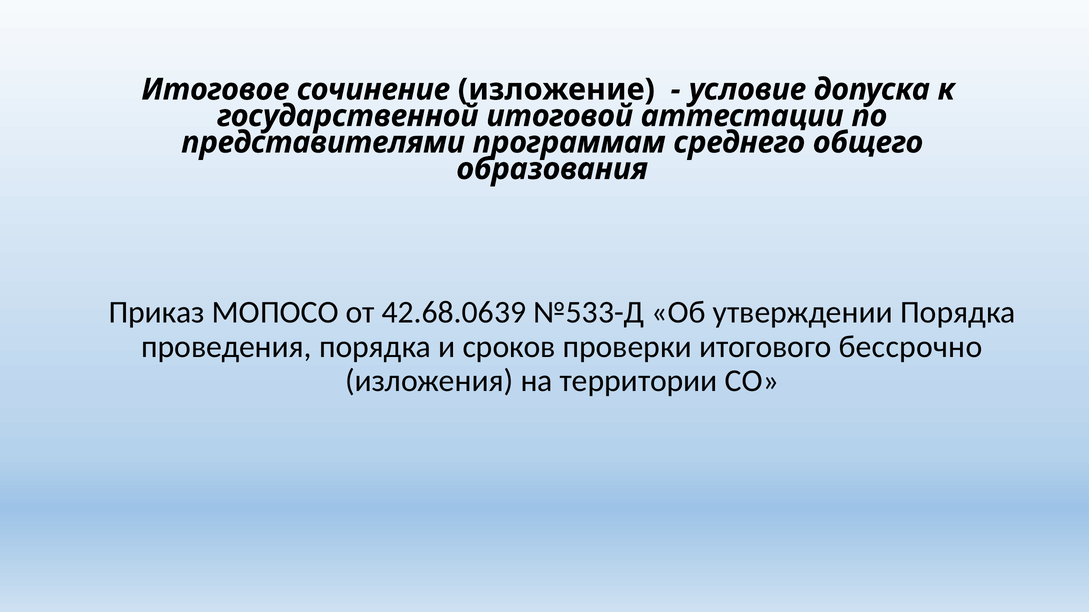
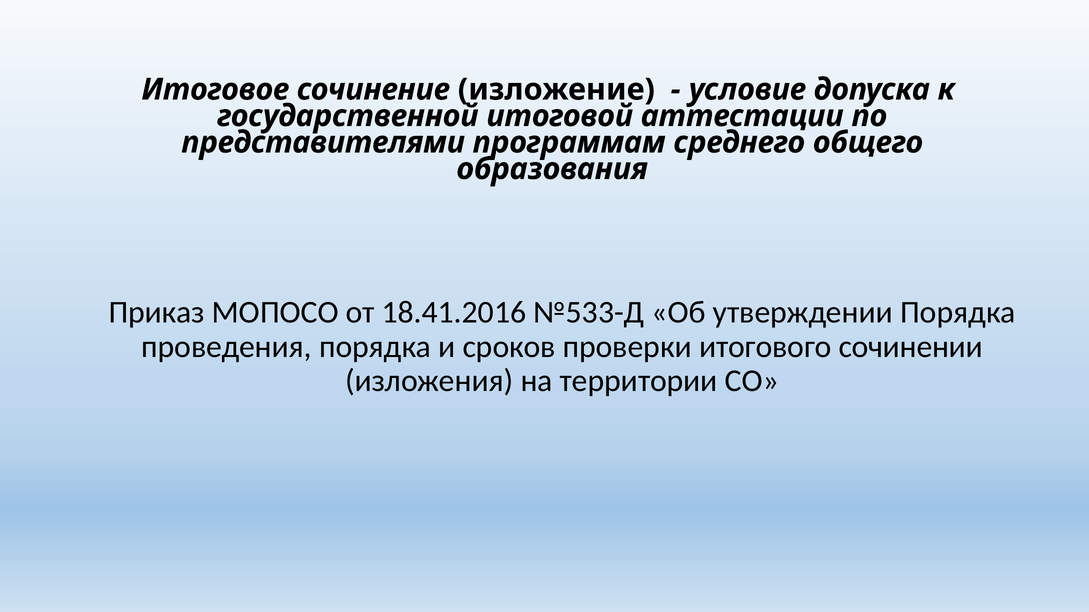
42.68.0639: 42.68.0639 -> 18.41.2016
бессрочно: бессрочно -> сочинении
